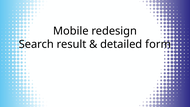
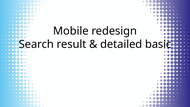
form: form -> basic
